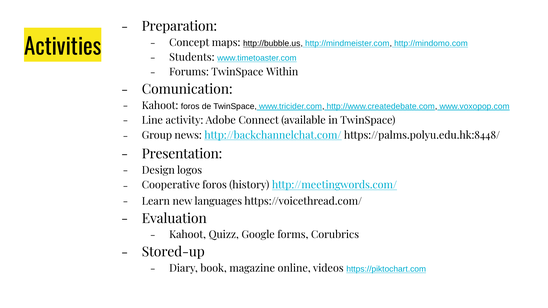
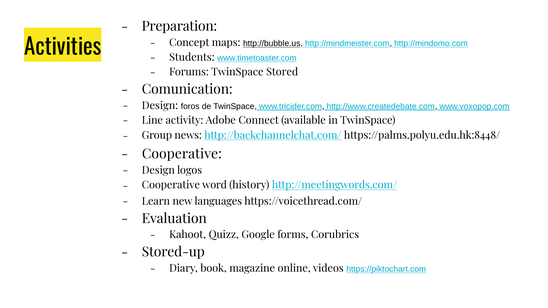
Within: Within -> Stored
Kahoot at (160, 106): Kahoot -> Design
Presentation at (182, 154): Presentation -> Cooperative
Cooperative foros: foros -> word
